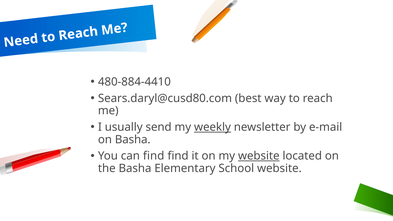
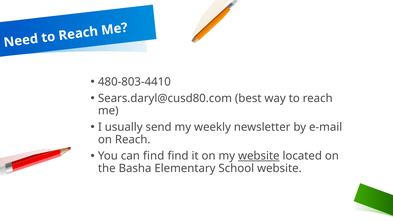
480-884-4410: 480-884-4410 -> 480-803-4410
weekly underline: present -> none
on Basha: Basha -> Reach
